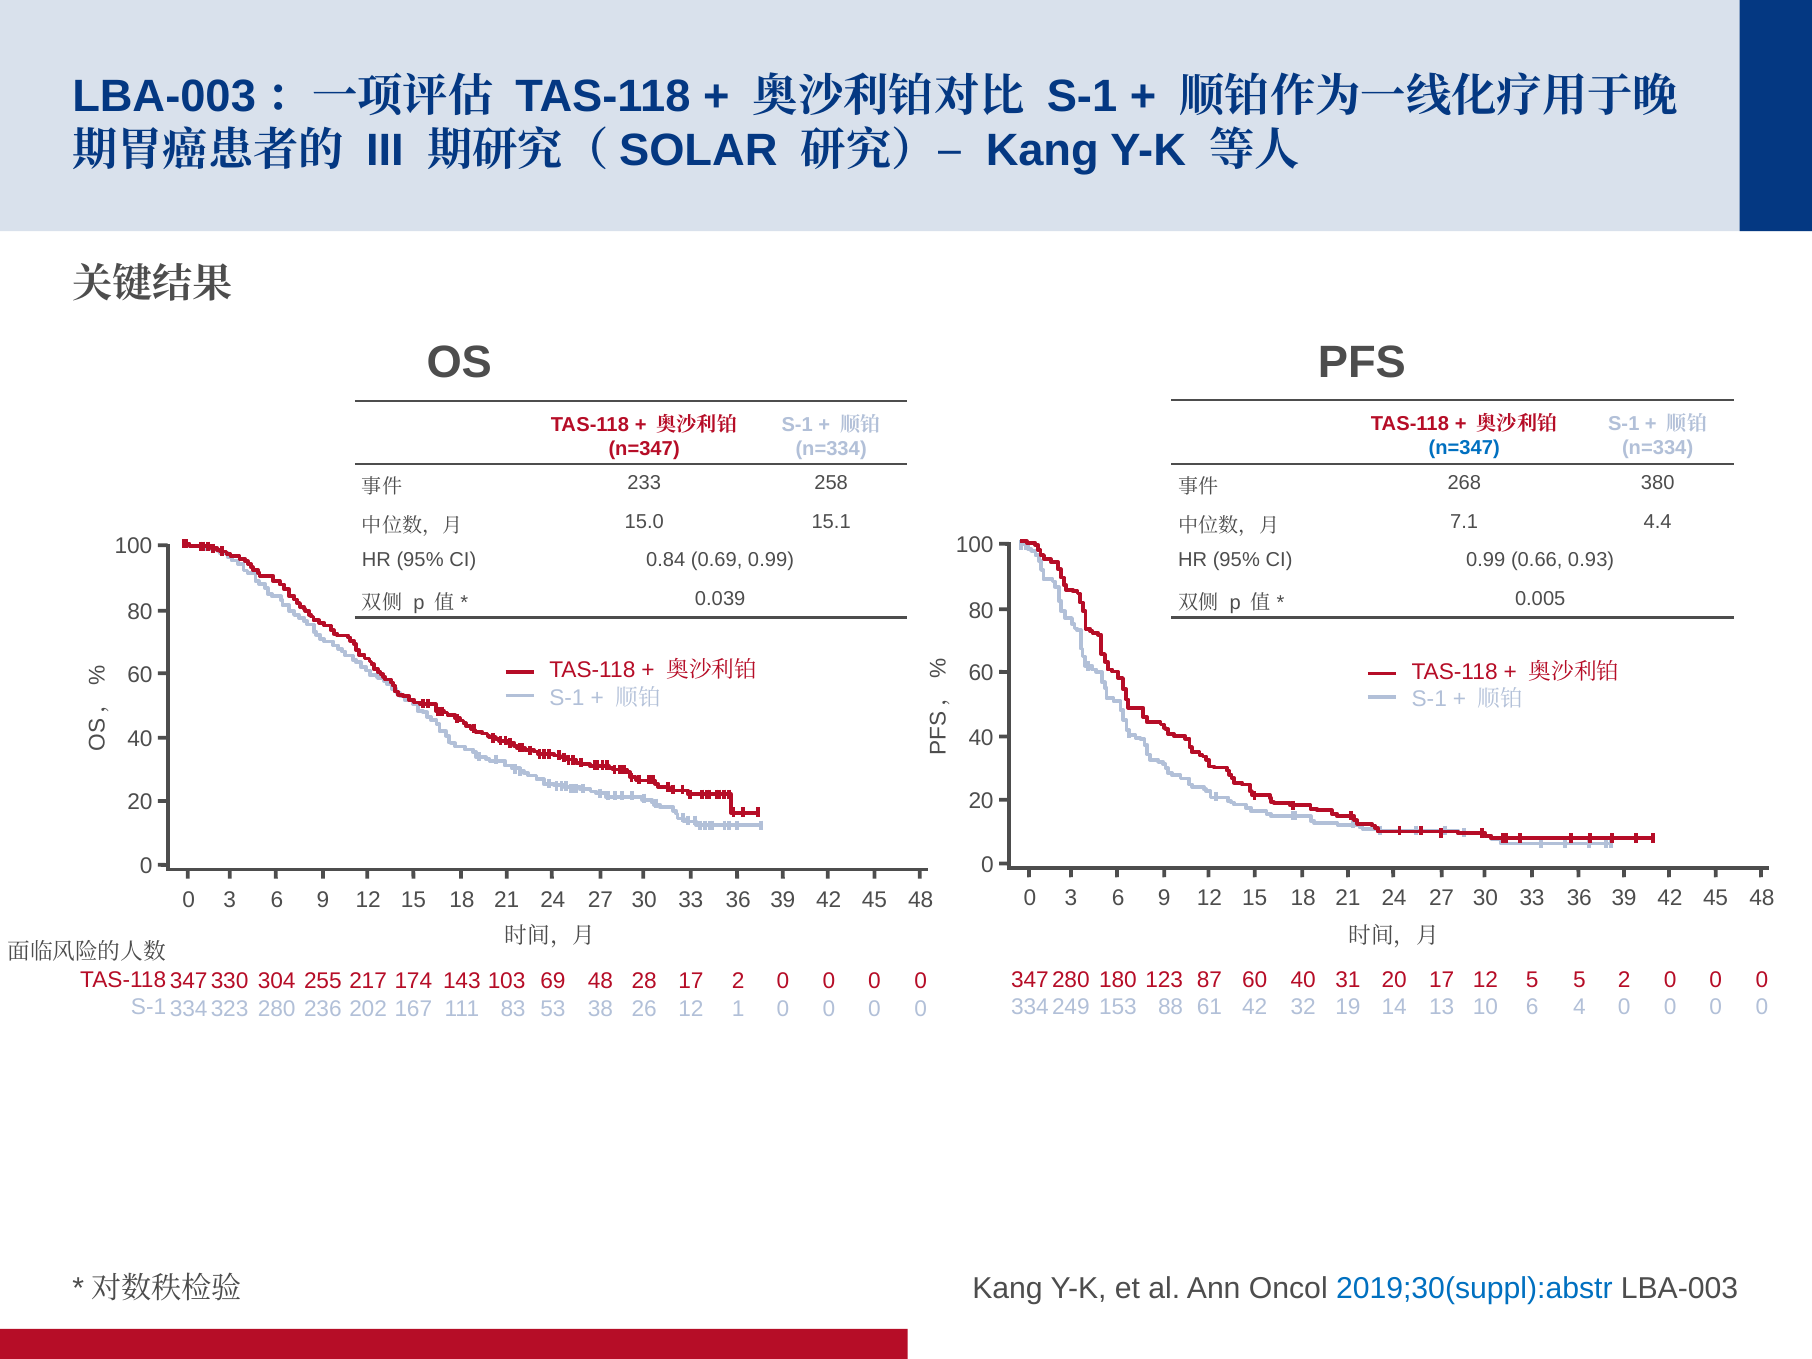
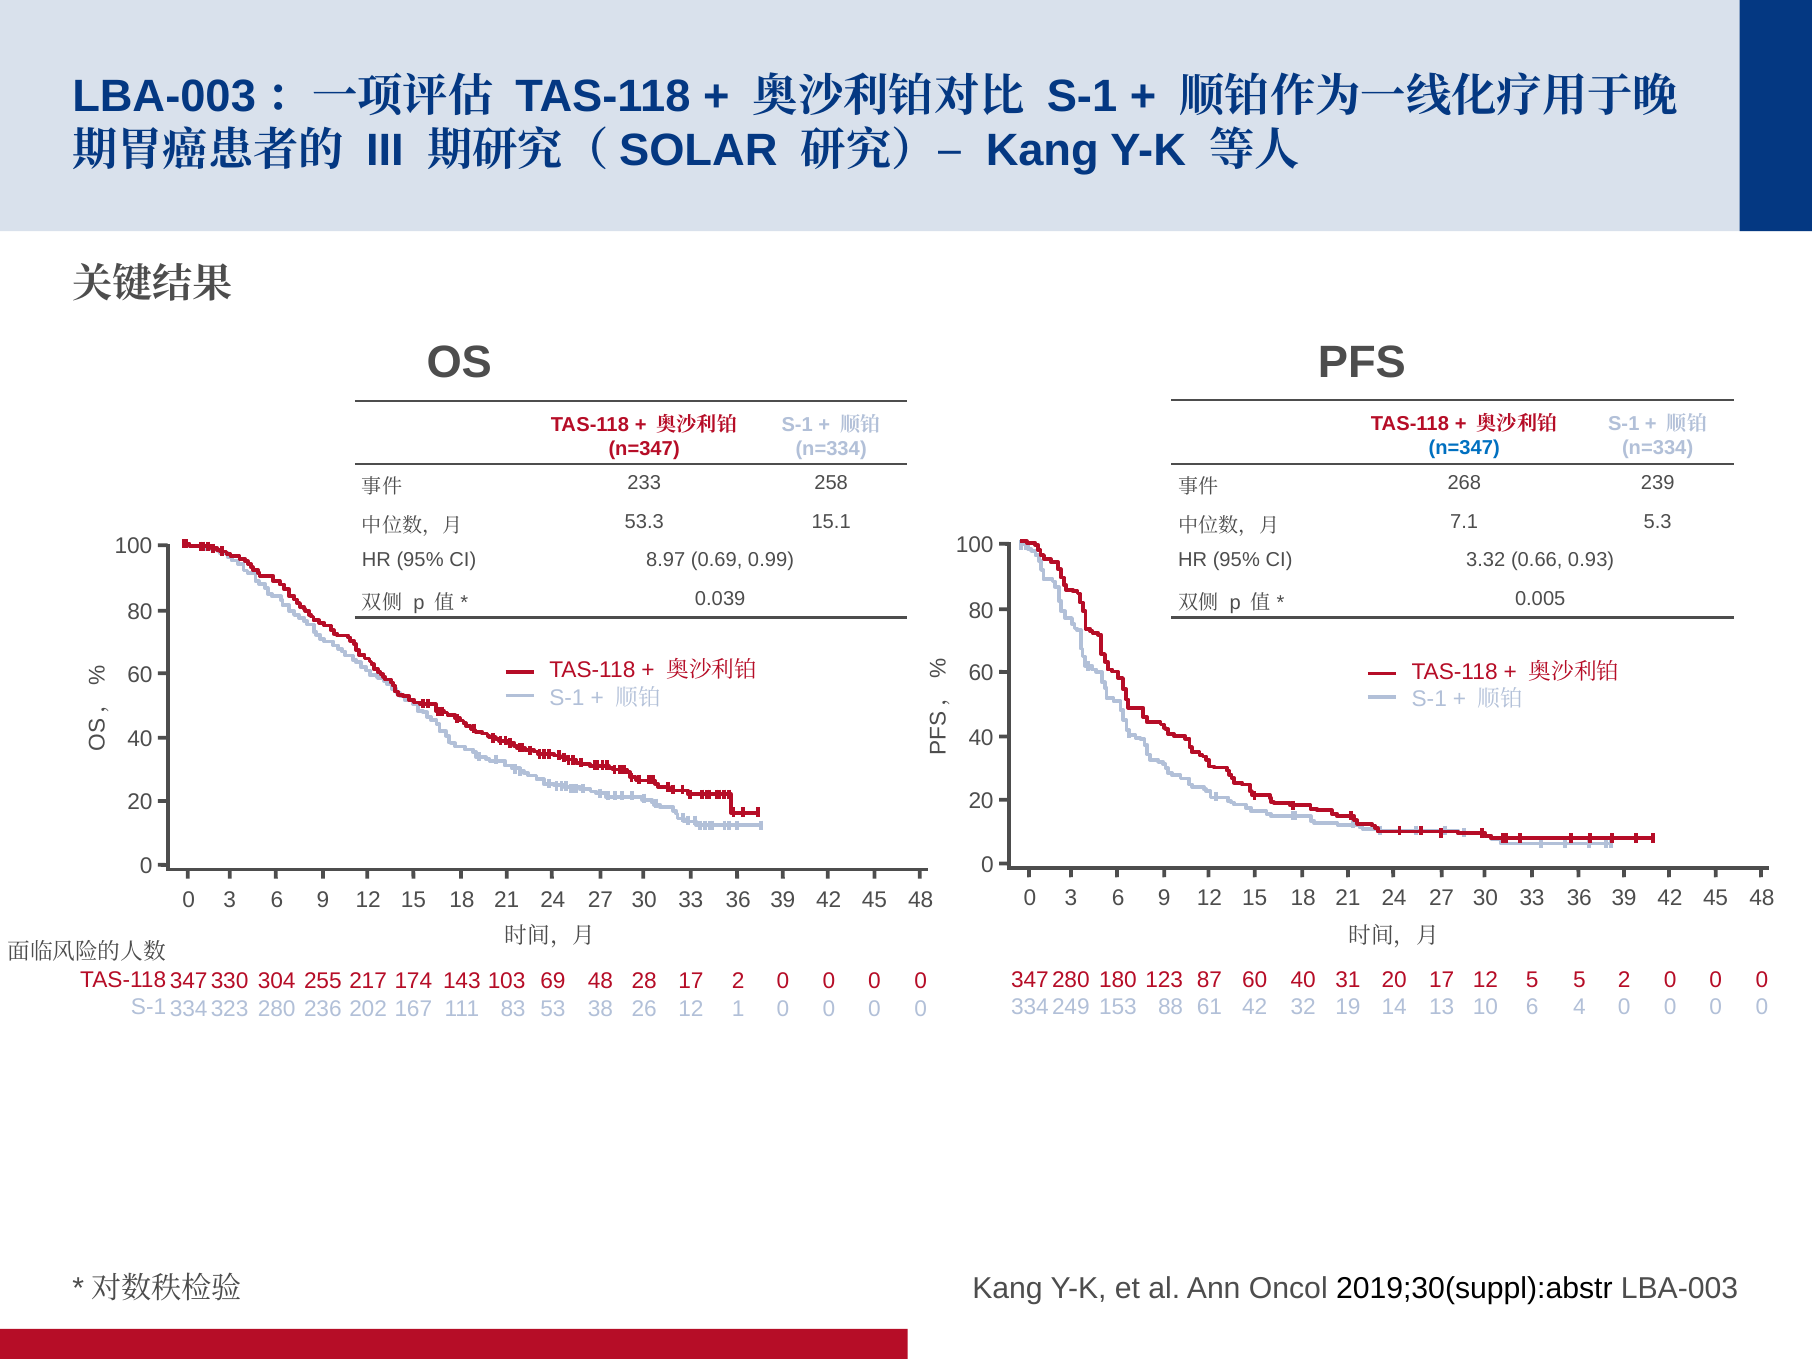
380: 380 -> 239
15.0: 15.0 -> 53.3
4.4: 4.4 -> 5.3
0.84: 0.84 -> 8.97
CI 0.99: 0.99 -> 3.32
2019;30(suppl):abstr colour: blue -> black
